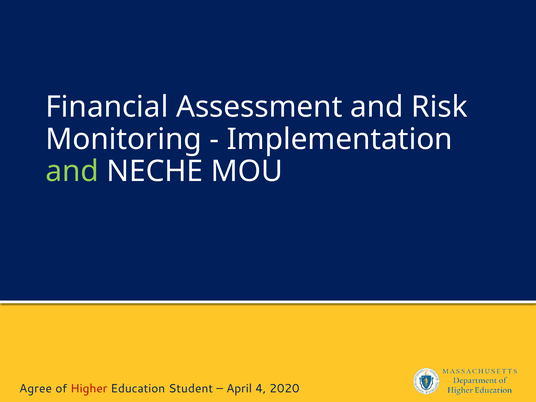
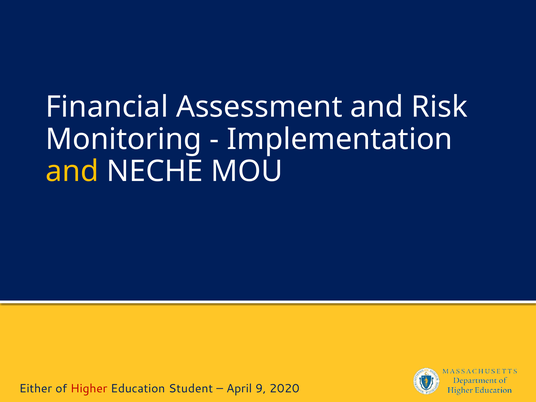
and at (72, 171) colour: light green -> yellow
Agree: Agree -> Either
4: 4 -> 9
